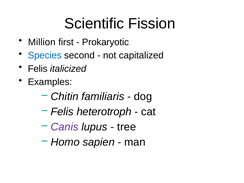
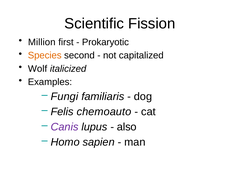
Species colour: blue -> orange
Felis at (38, 69): Felis -> Wolf
Chitin: Chitin -> Fungi
heterotroph: heterotroph -> chemoauto
tree: tree -> also
